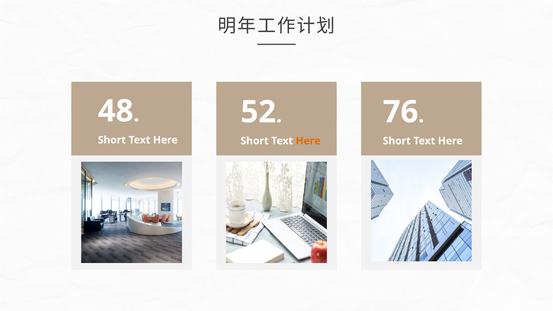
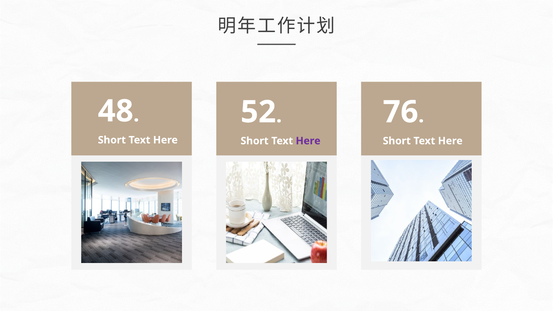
Here at (308, 141) colour: orange -> purple
